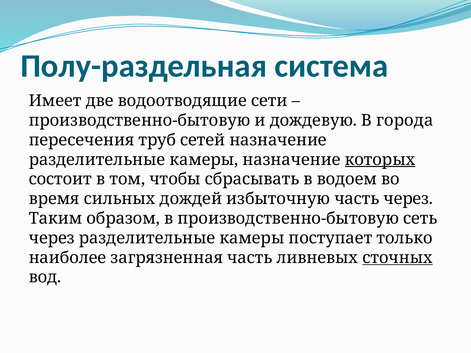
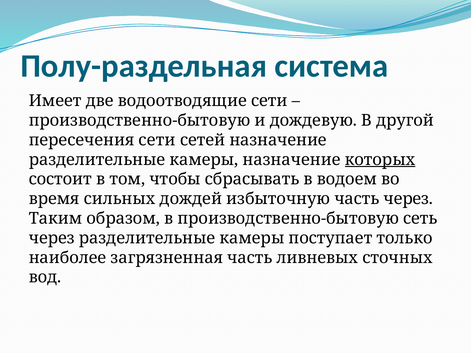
города: города -> другой
пересечения труб: труб -> сети
сточных underline: present -> none
